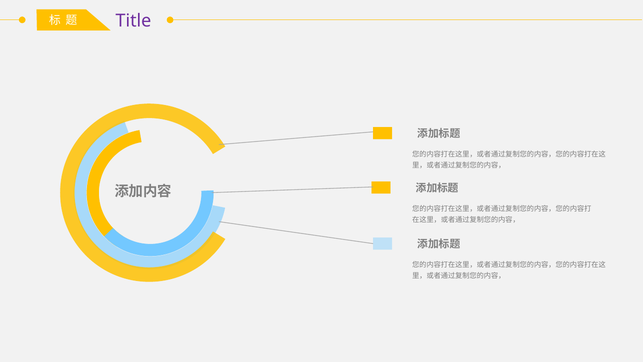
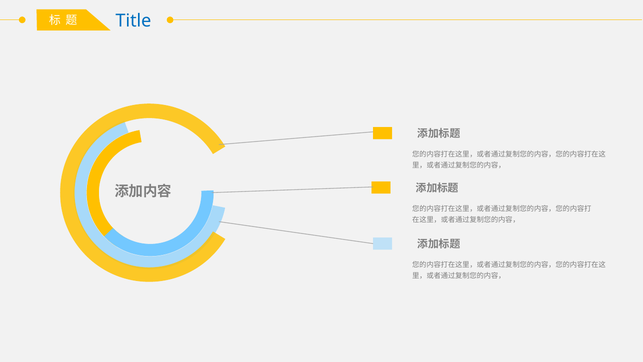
Title colour: purple -> blue
